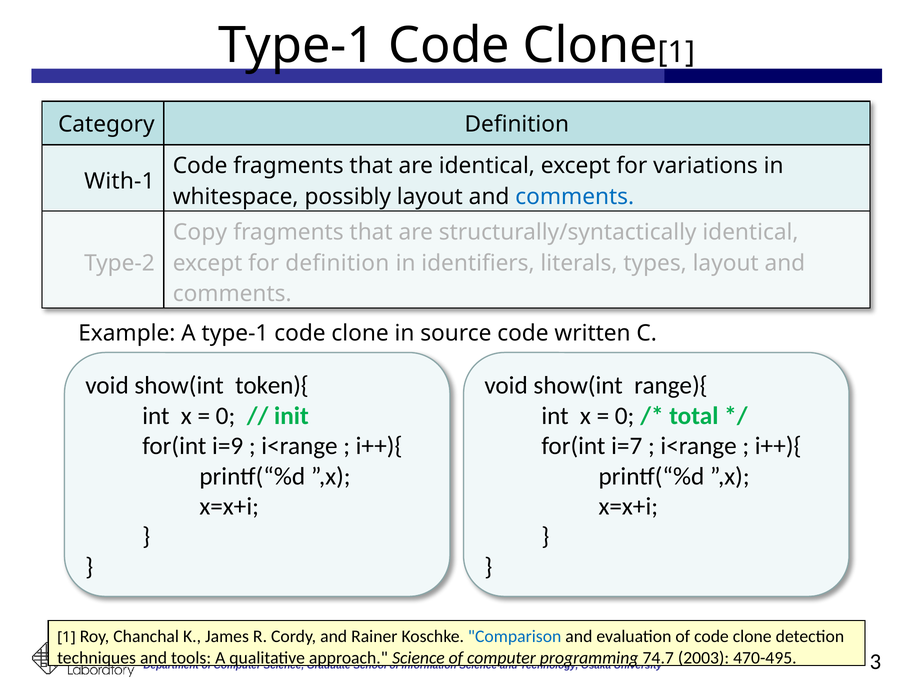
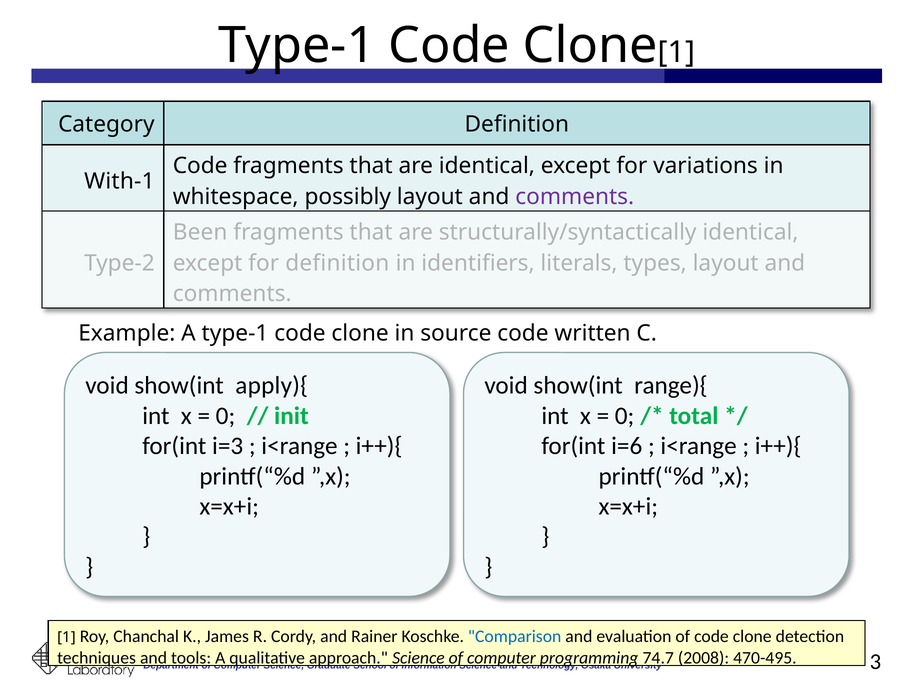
comments at (575, 197) colour: blue -> purple
Copy: Copy -> Been
token){: token){ -> apply){
i=9: i=9 -> i=3
i=7: i=7 -> i=6
2003: 2003 -> 2008
